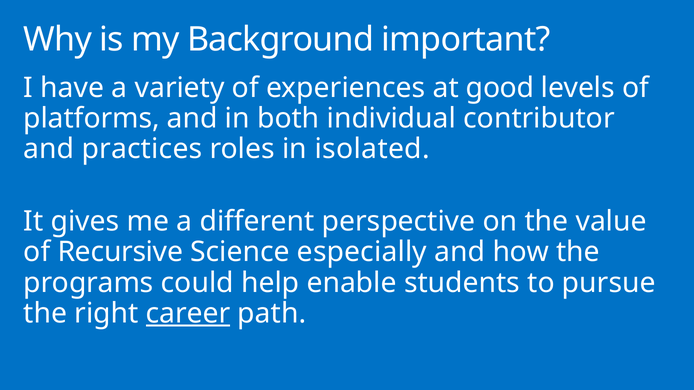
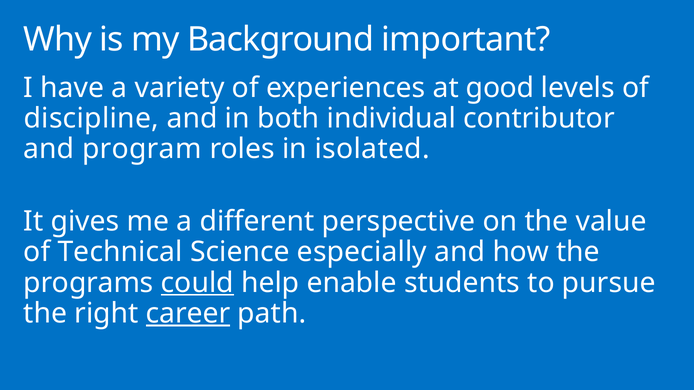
platforms: platforms -> discipline
practices: practices -> program
Recursive: Recursive -> Technical
could underline: none -> present
